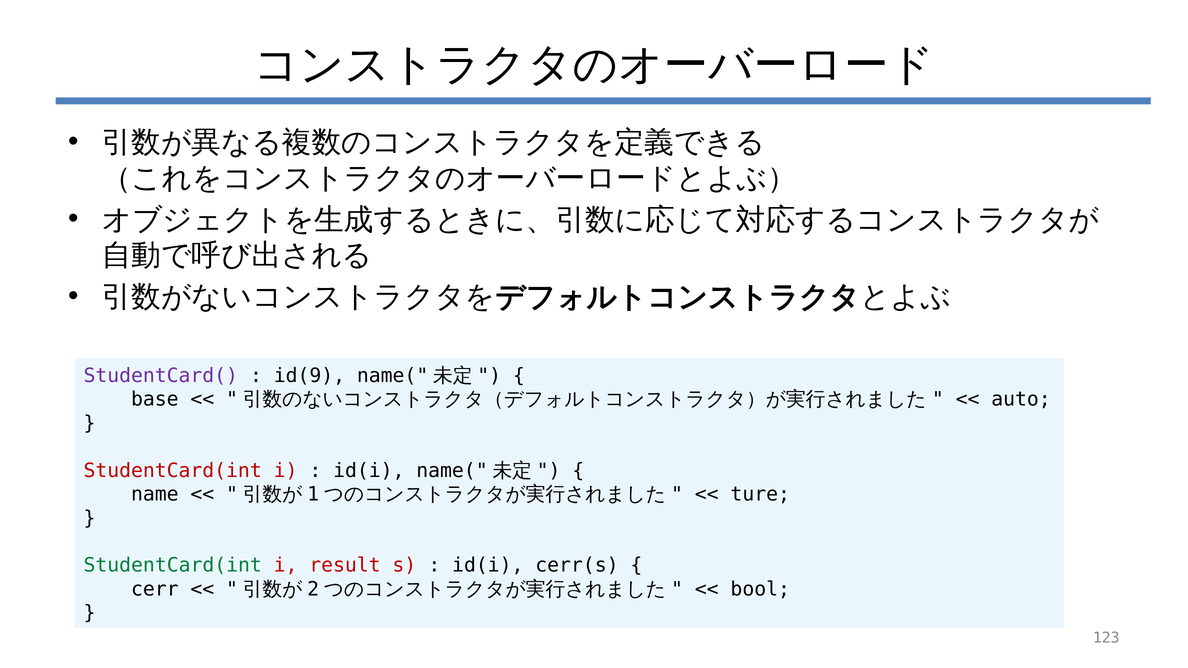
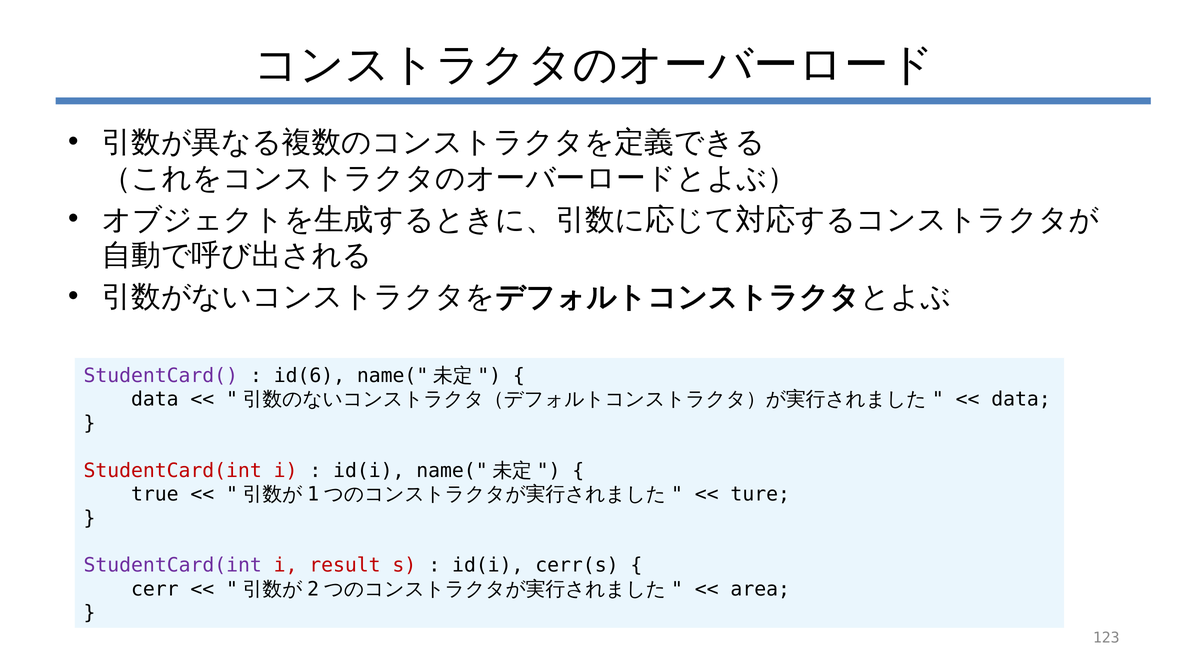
id(9: id(9 -> id(6
base at (155, 399): base -> data
auto at (1021, 399): auto -> data
name: name -> true
StudentCard(int at (173, 566) colour: green -> purple
bool: bool -> area
